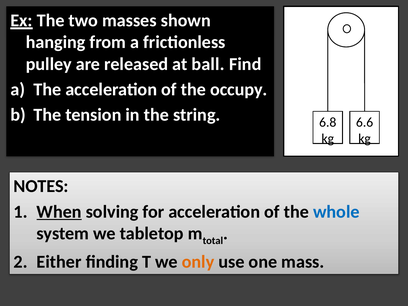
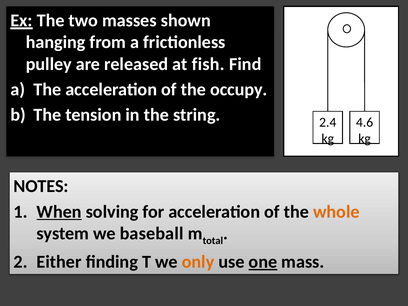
ball: ball -> fish
6.8: 6.8 -> 2.4
6.6: 6.6 -> 4.6
whole colour: blue -> orange
tabletop: tabletop -> baseball
one underline: none -> present
